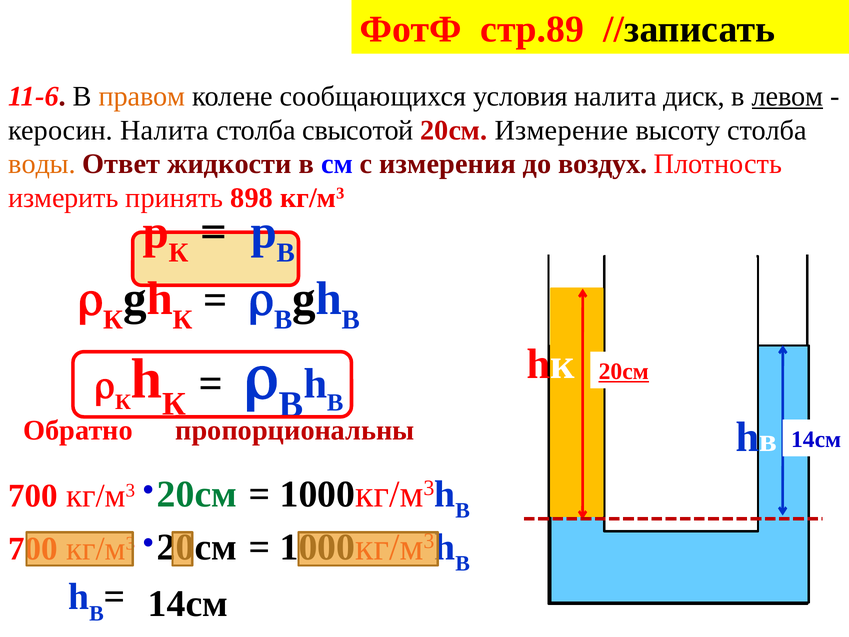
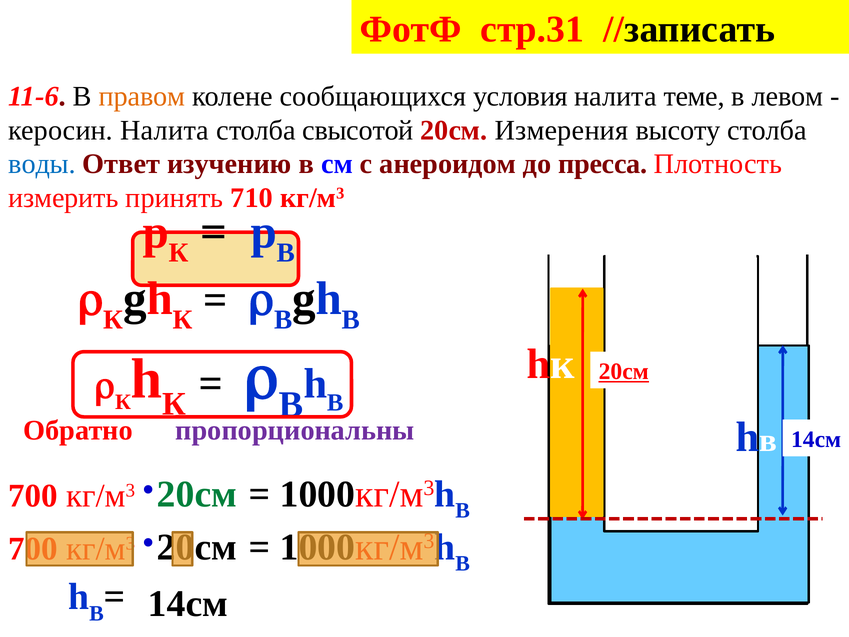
стр.89: стр.89 -> стр.31
диск: диск -> теме
левом underline: present -> none
Измерение: Измерение -> Измерения
воды colour: orange -> blue
жидкости: жидкости -> изучению
измерения: измерения -> анероидом
воздух: воздух -> пресса
898: 898 -> 710
пропорциональны colour: red -> purple
